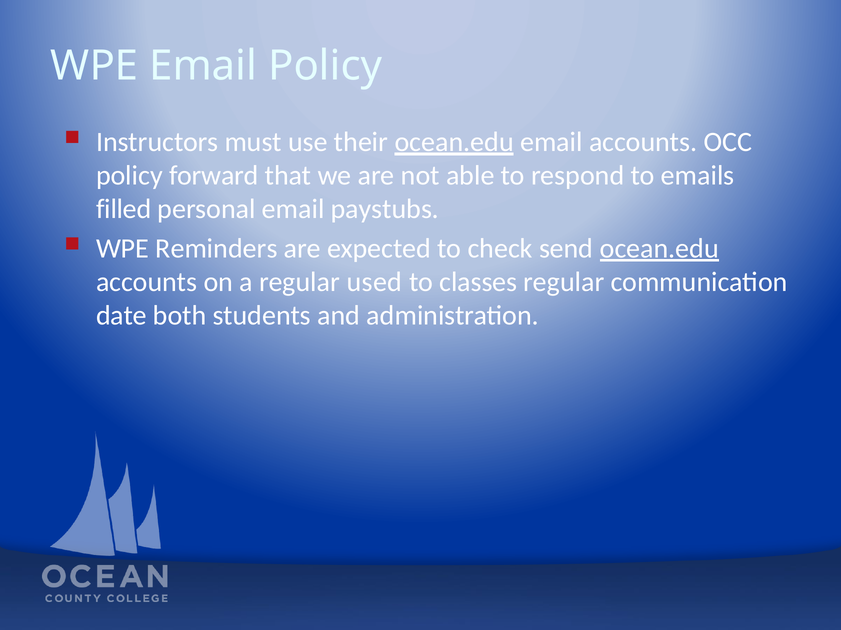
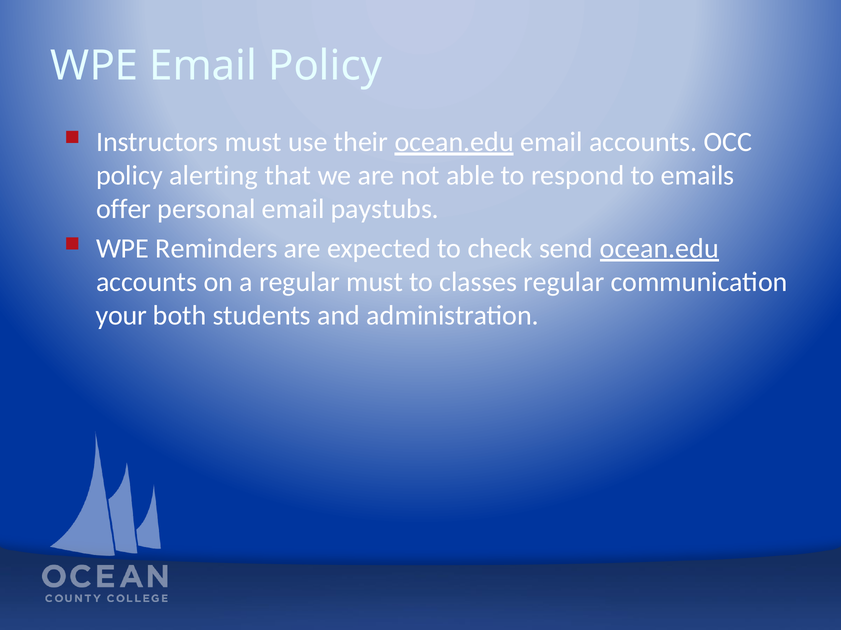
forward: forward -> alerting
filled: filled -> offer
regular used: used -> must
date: date -> your
